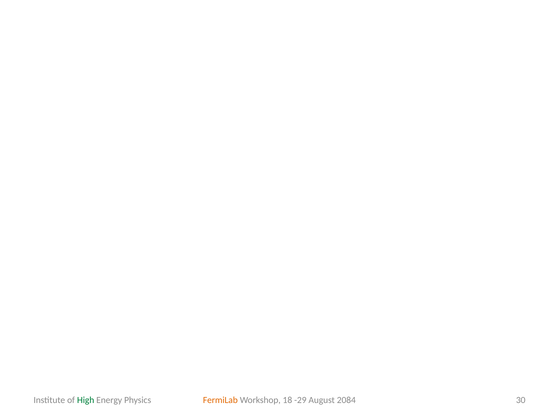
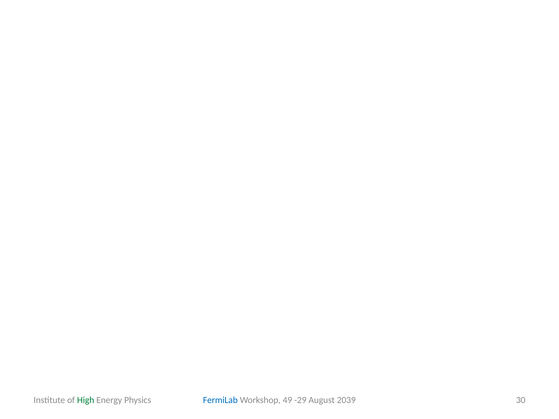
FermiLab colour: orange -> blue
18: 18 -> 49
2084: 2084 -> 2039
